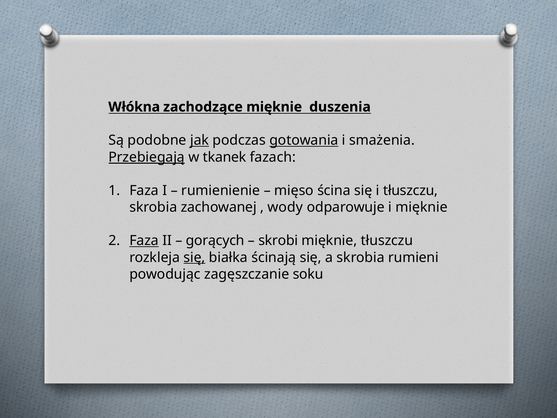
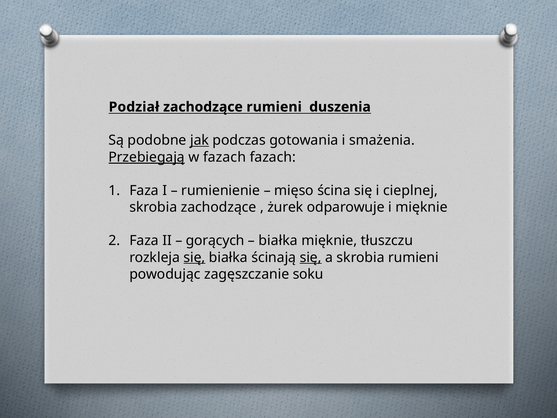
Włókna: Włókna -> Podział
zachodzące mięknie: mięknie -> rumieni
gotowania underline: present -> none
w tkanek: tkanek -> fazach
i tłuszczu: tłuszczu -> cieplnej
skrobia zachowanej: zachowanej -> zachodzące
wody: wody -> żurek
Faza at (144, 241) underline: present -> none
skrobi at (278, 241): skrobi -> białka
się at (311, 257) underline: none -> present
